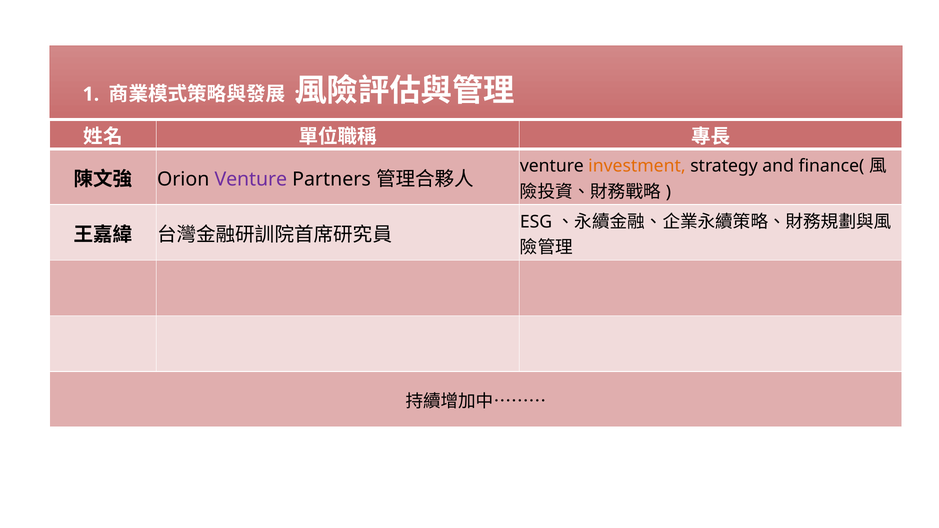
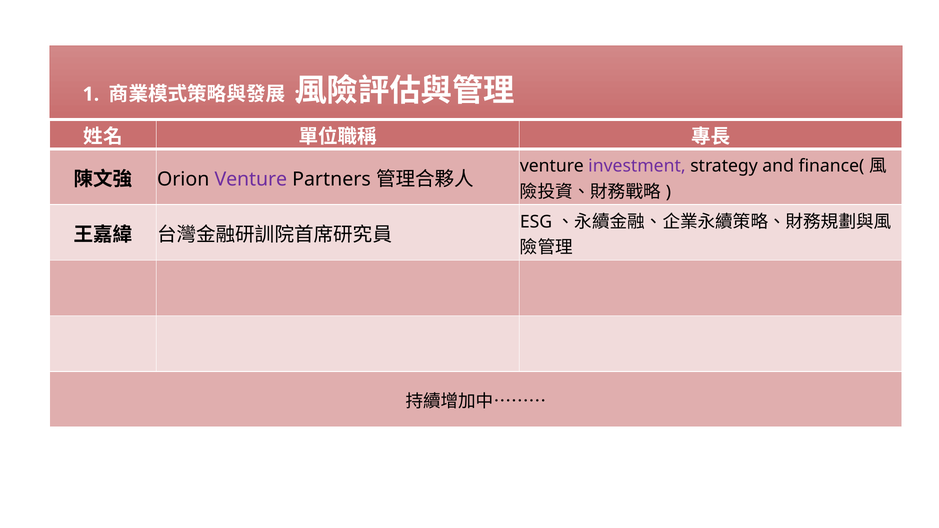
investment colour: orange -> purple
